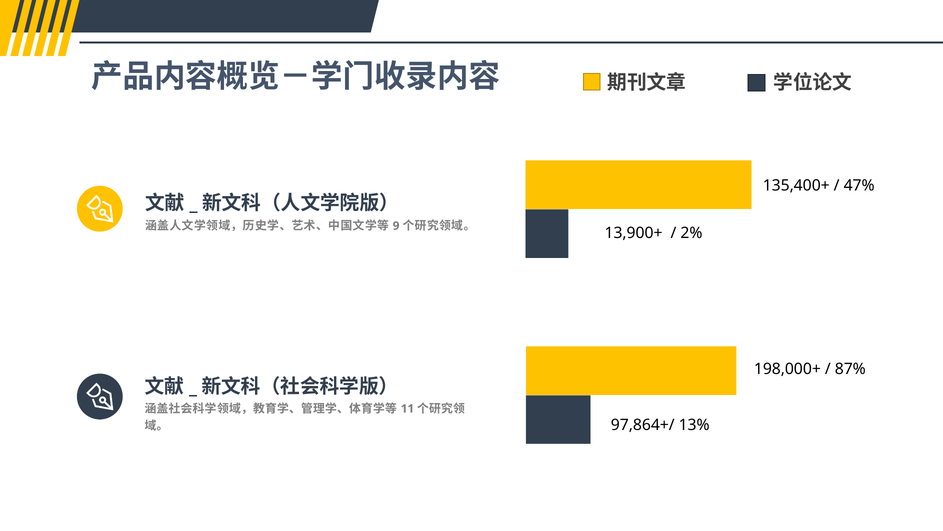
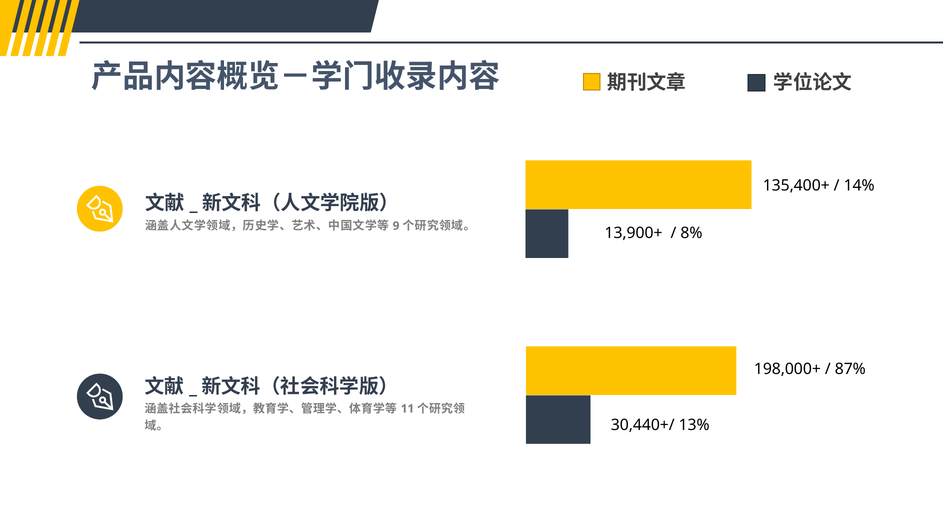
47%: 47% -> 14%
2%: 2% -> 8%
97,864+/: 97,864+/ -> 30,440+/
